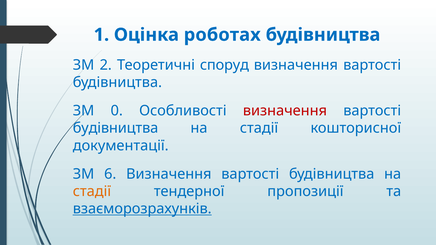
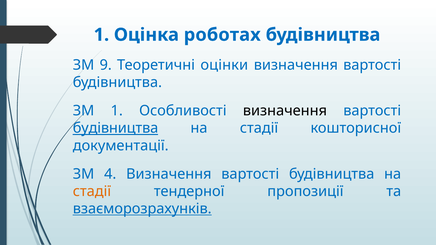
2: 2 -> 9
споруд: споруд -> оцінки
ЗМ 0: 0 -> 1
визначення at (285, 111) colour: red -> black
будівництва at (116, 128) underline: none -> present
6: 6 -> 4
